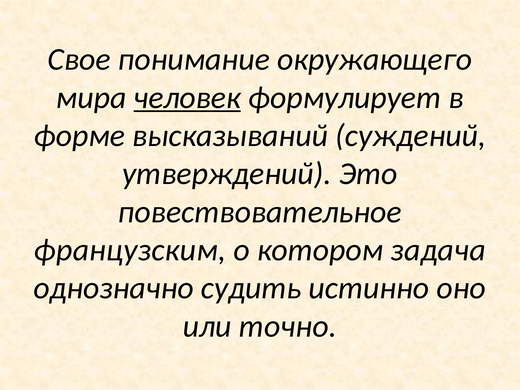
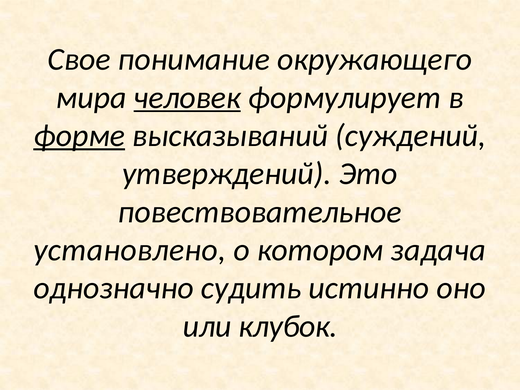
форме underline: none -> present
французским: французским -> установлено
точно: точно -> клубок
